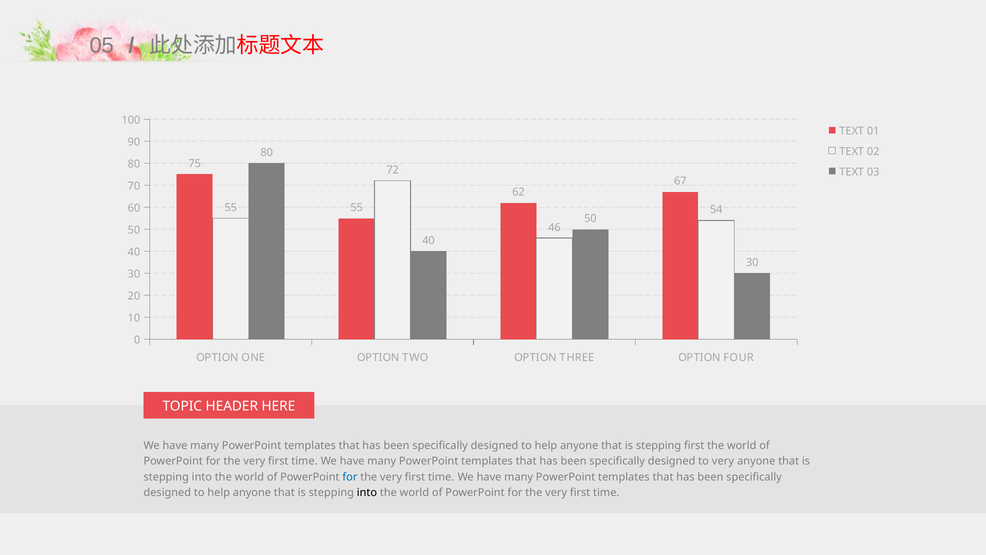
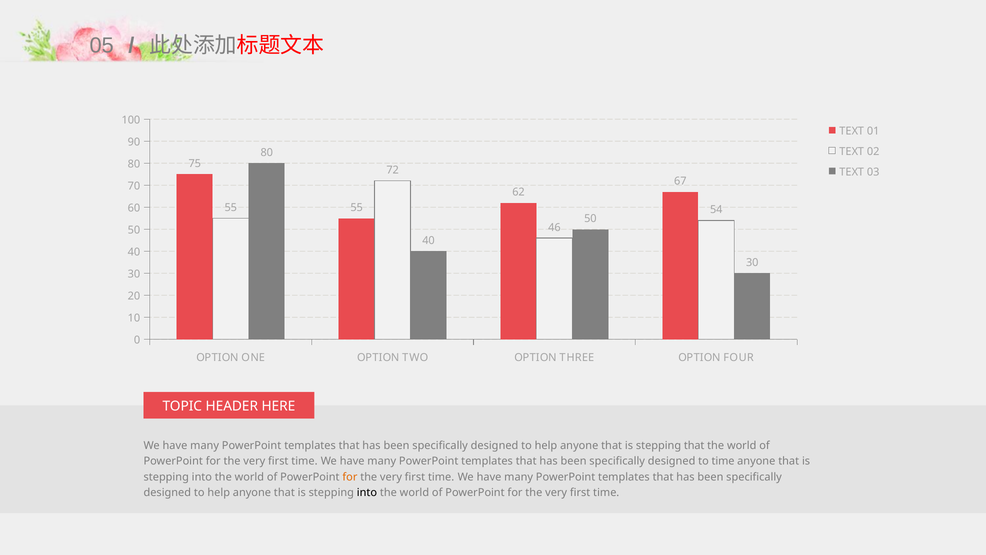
stepping first: first -> that
to very: very -> time
for at (350, 477) colour: blue -> orange
